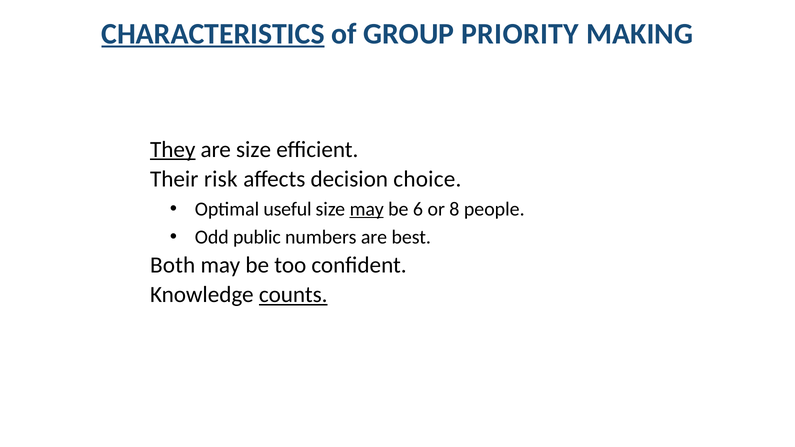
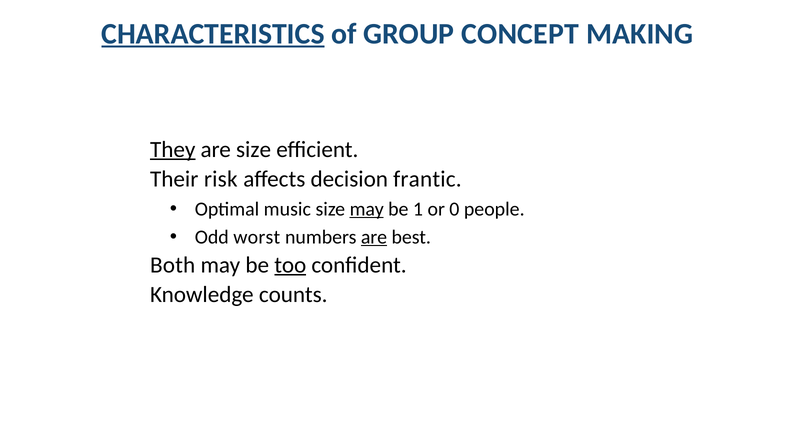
PRIORITY: PRIORITY -> CONCEPT
choice: choice -> frantic
useful: useful -> music
6: 6 -> 1
8: 8 -> 0
public: public -> worst
are at (374, 237) underline: none -> present
too underline: none -> present
counts underline: present -> none
